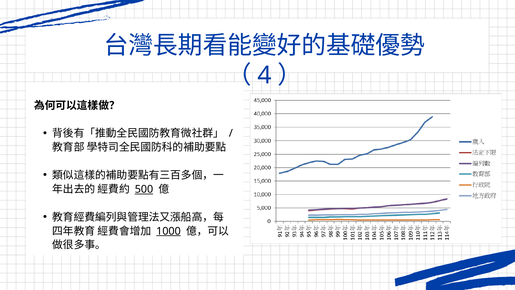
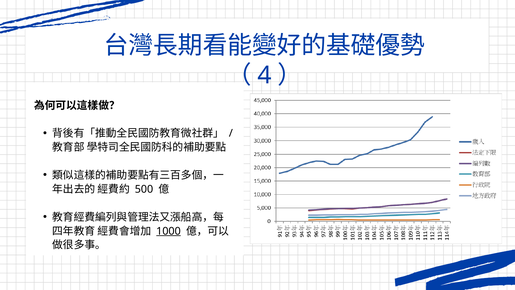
500 underline: present -> none
